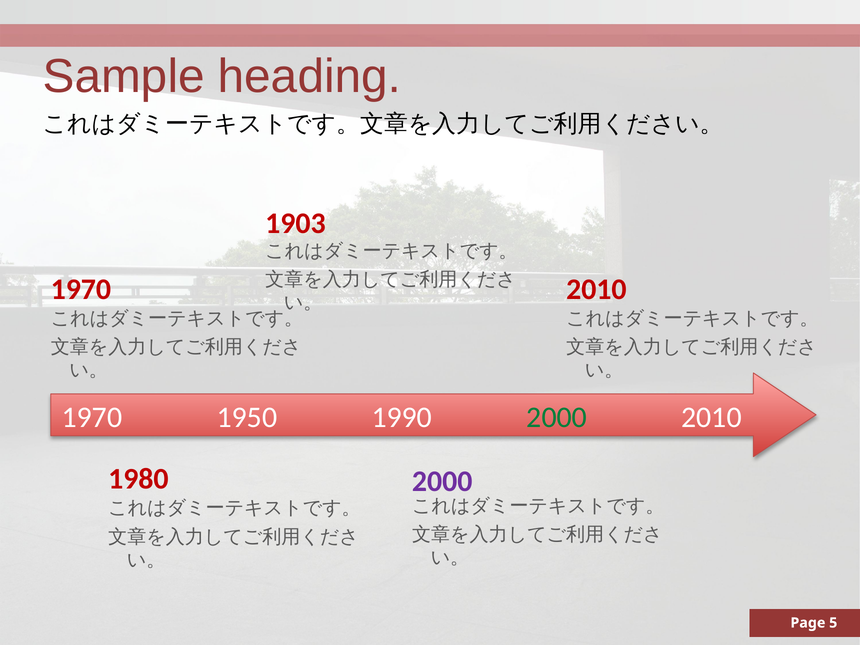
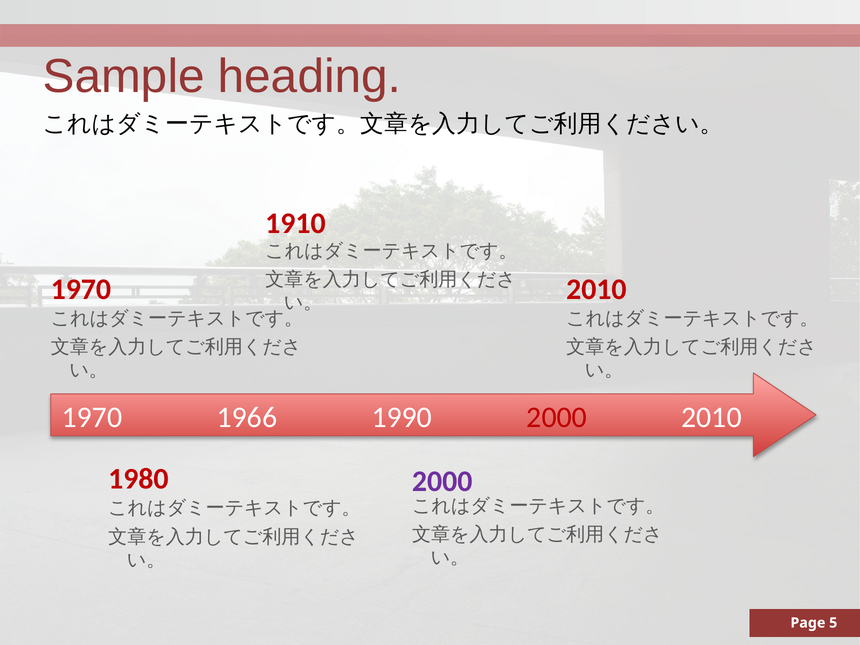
1903: 1903 -> 1910
1950: 1950 -> 1966
2000 at (557, 417) colour: green -> red
